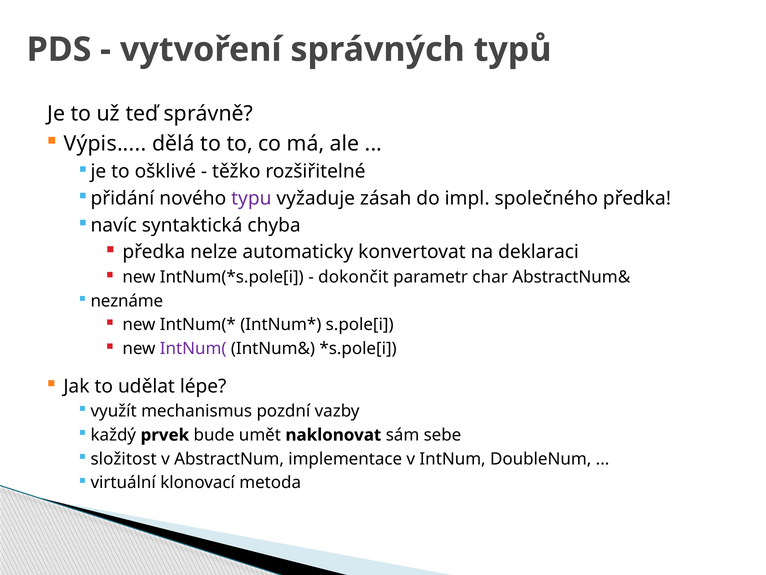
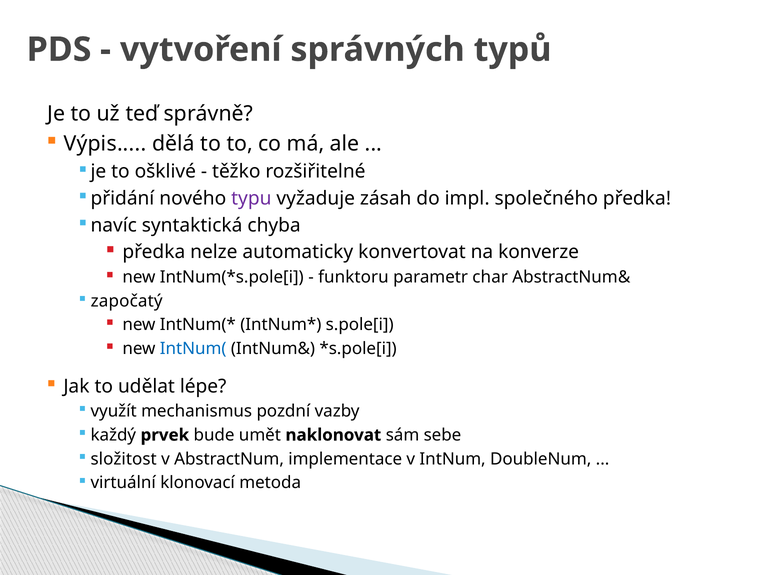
deklaraci: deklaraci -> konverze
dokončit: dokončit -> funktoru
neznáme: neznáme -> započatý
IntNum( colour: purple -> blue
